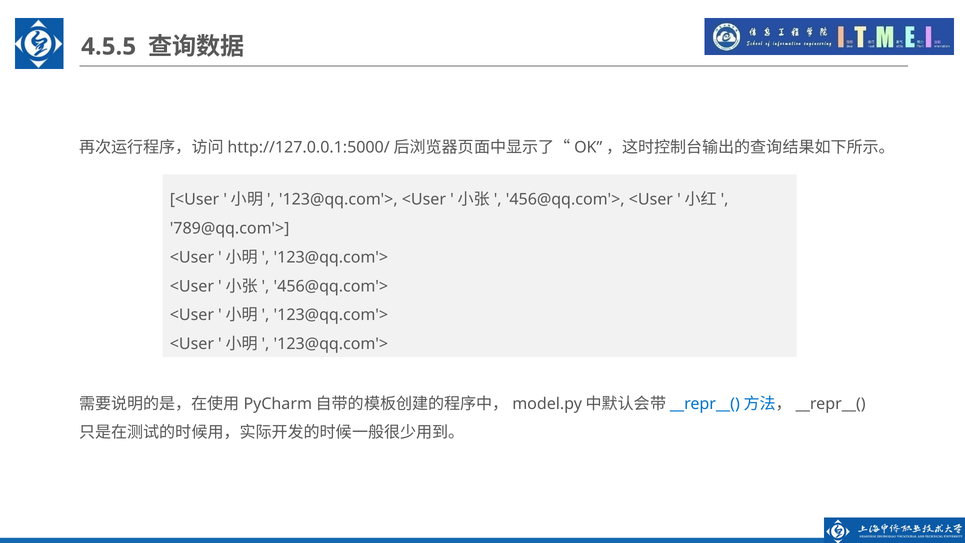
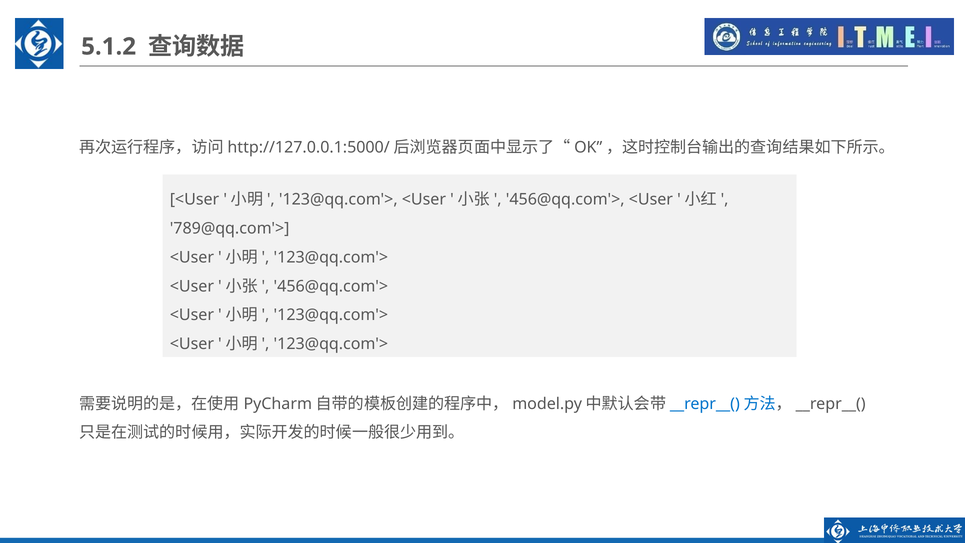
4.5.5: 4.5.5 -> 5.1.2
